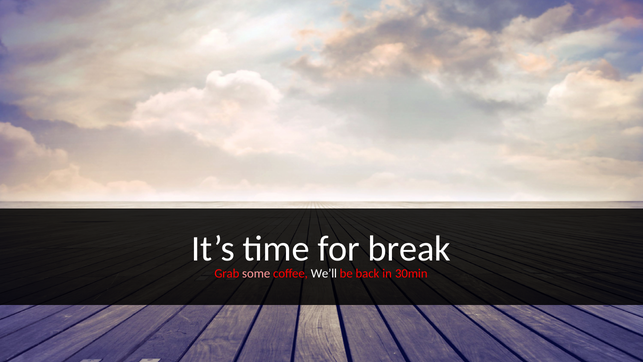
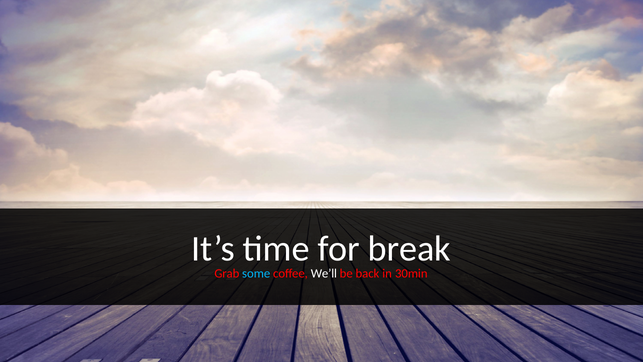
some colour: pink -> light blue
